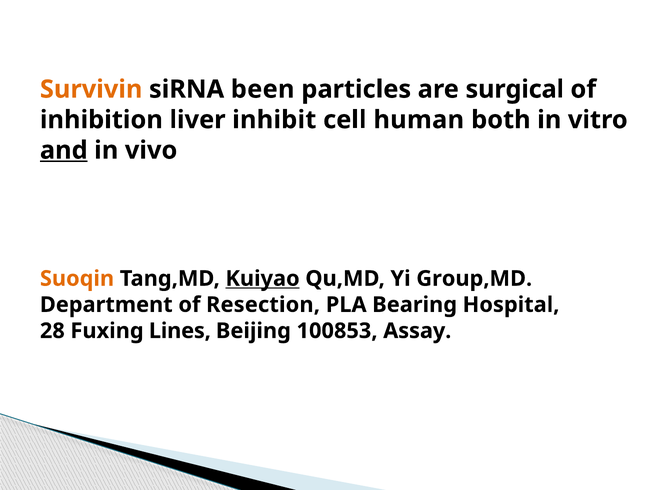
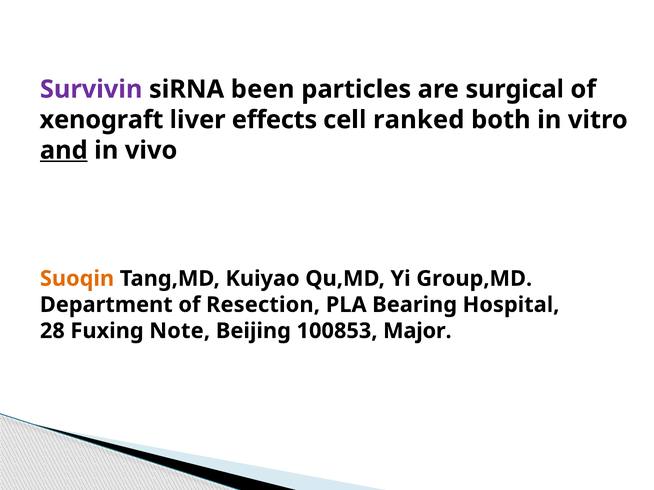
Survivin colour: orange -> purple
inhibition: inhibition -> xenograft
inhibit: inhibit -> effects
human: human -> ranked
Kuiyao underline: present -> none
Lines: Lines -> Note
Assay: Assay -> Major
